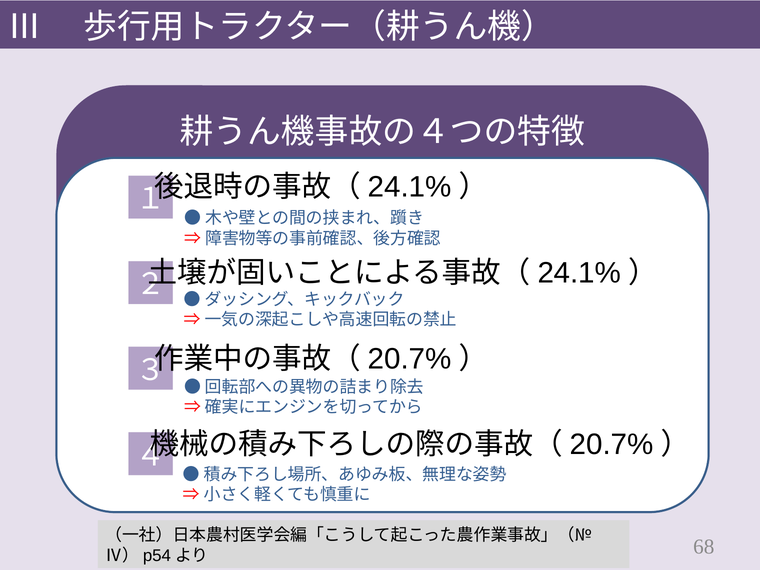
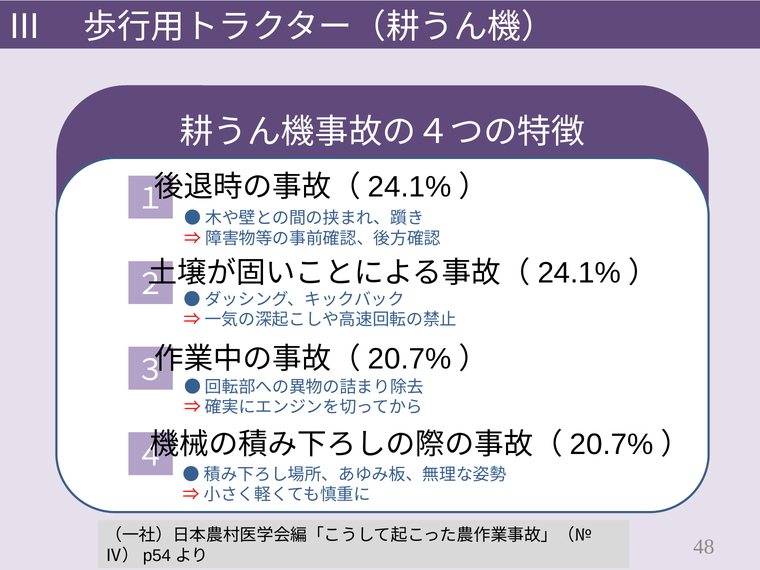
68: 68 -> 48
